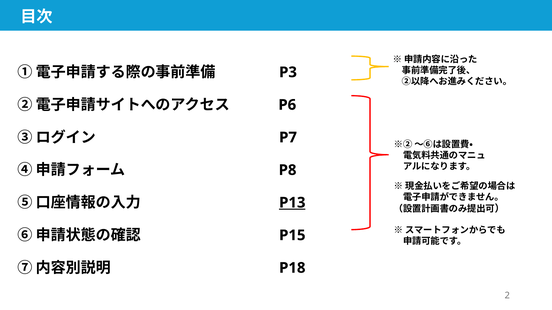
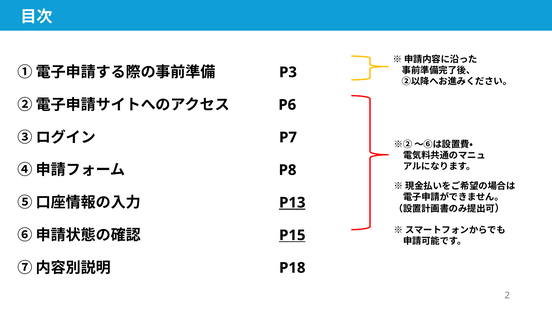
P15 underline: none -> present
